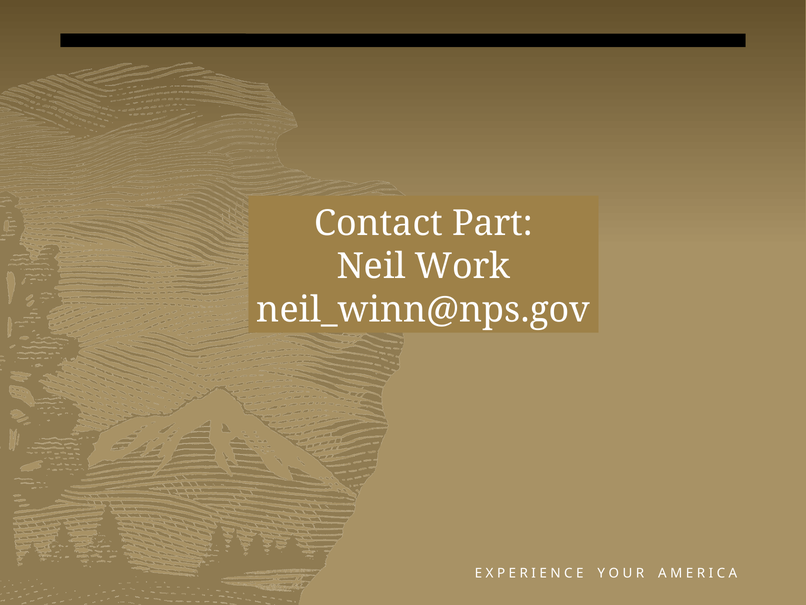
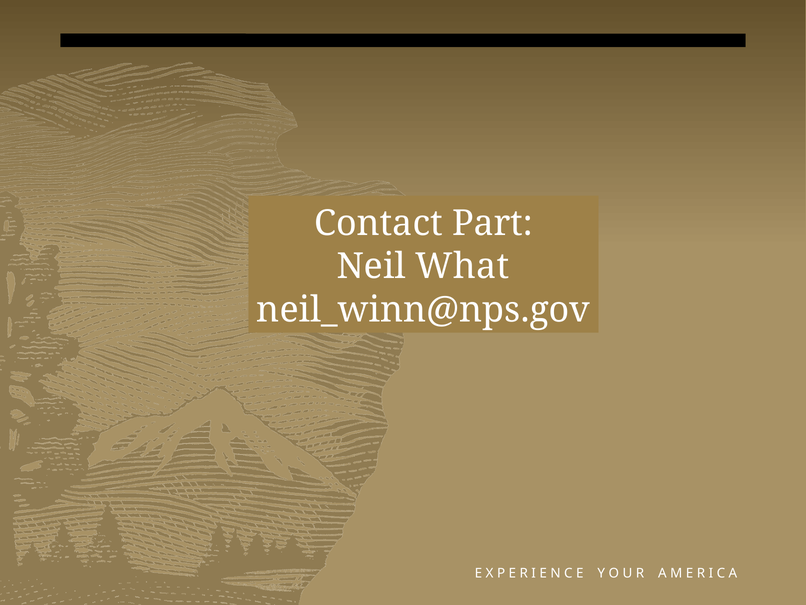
Work: Work -> What
